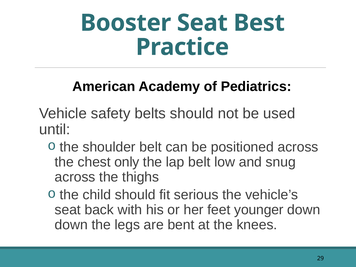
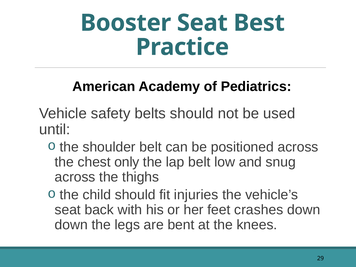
serious: serious -> injuries
younger: younger -> crashes
